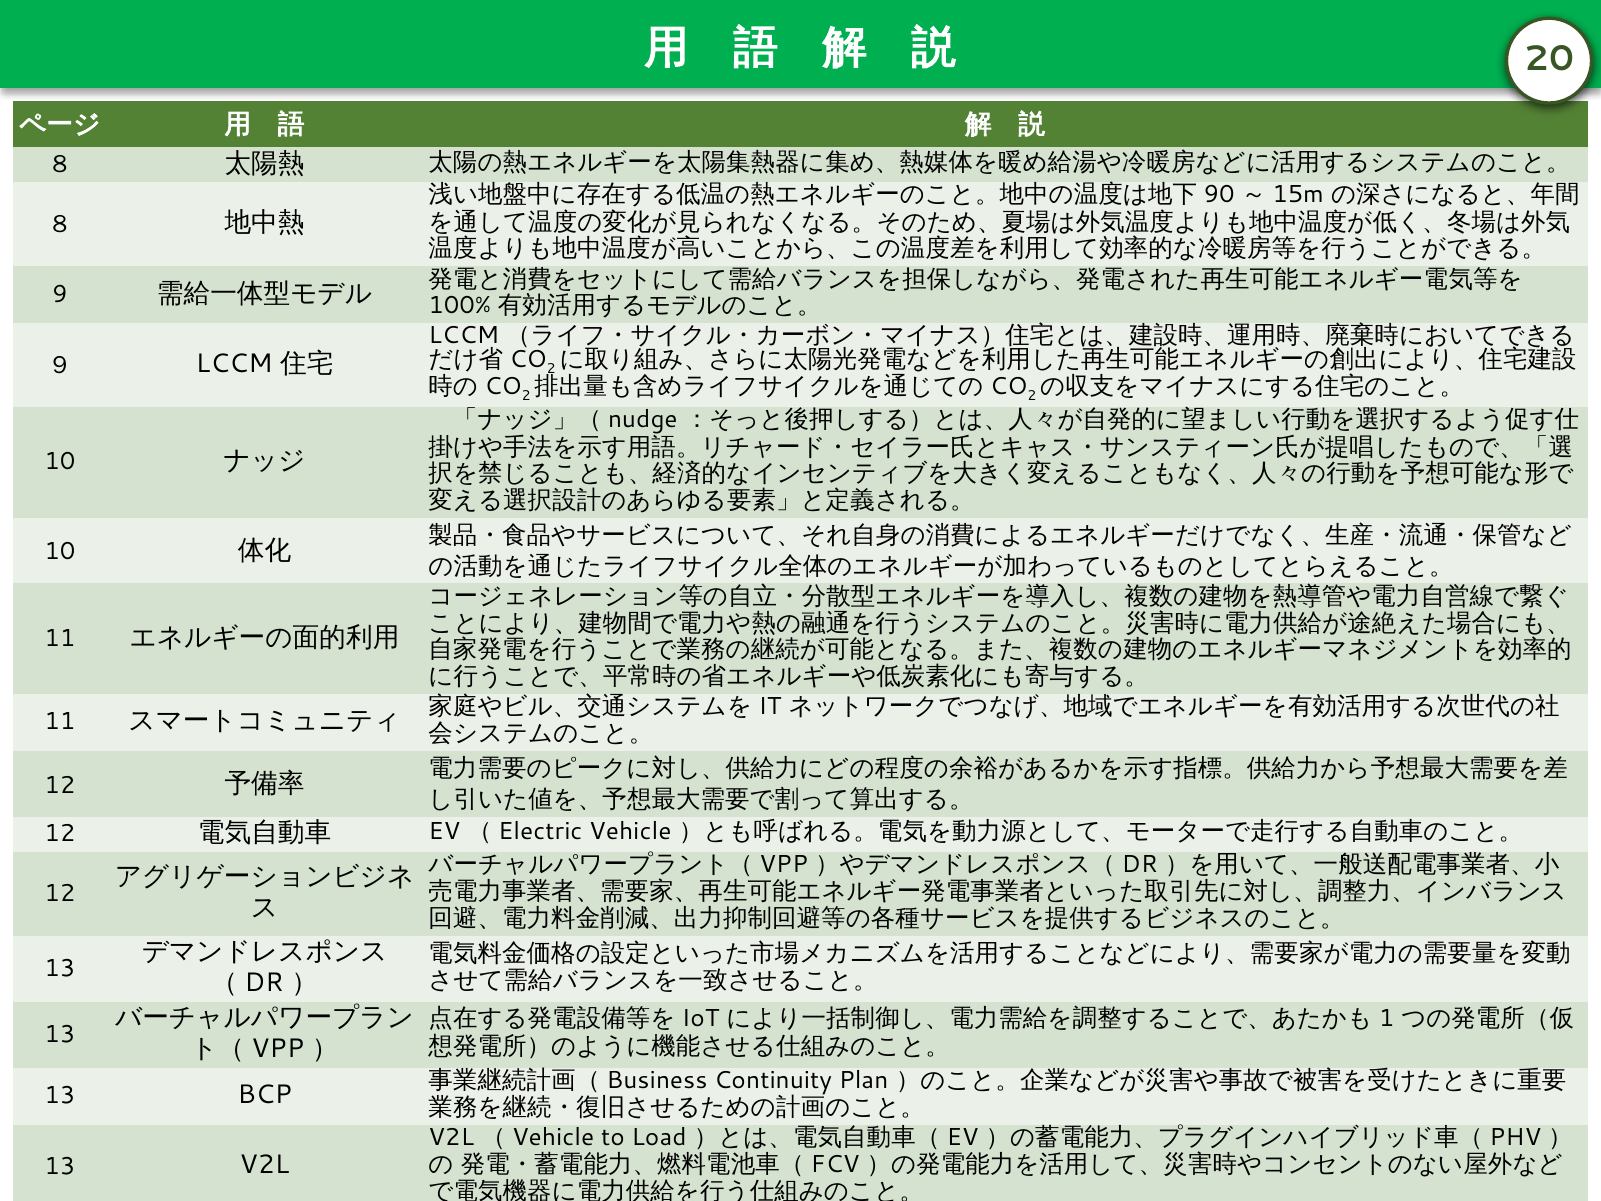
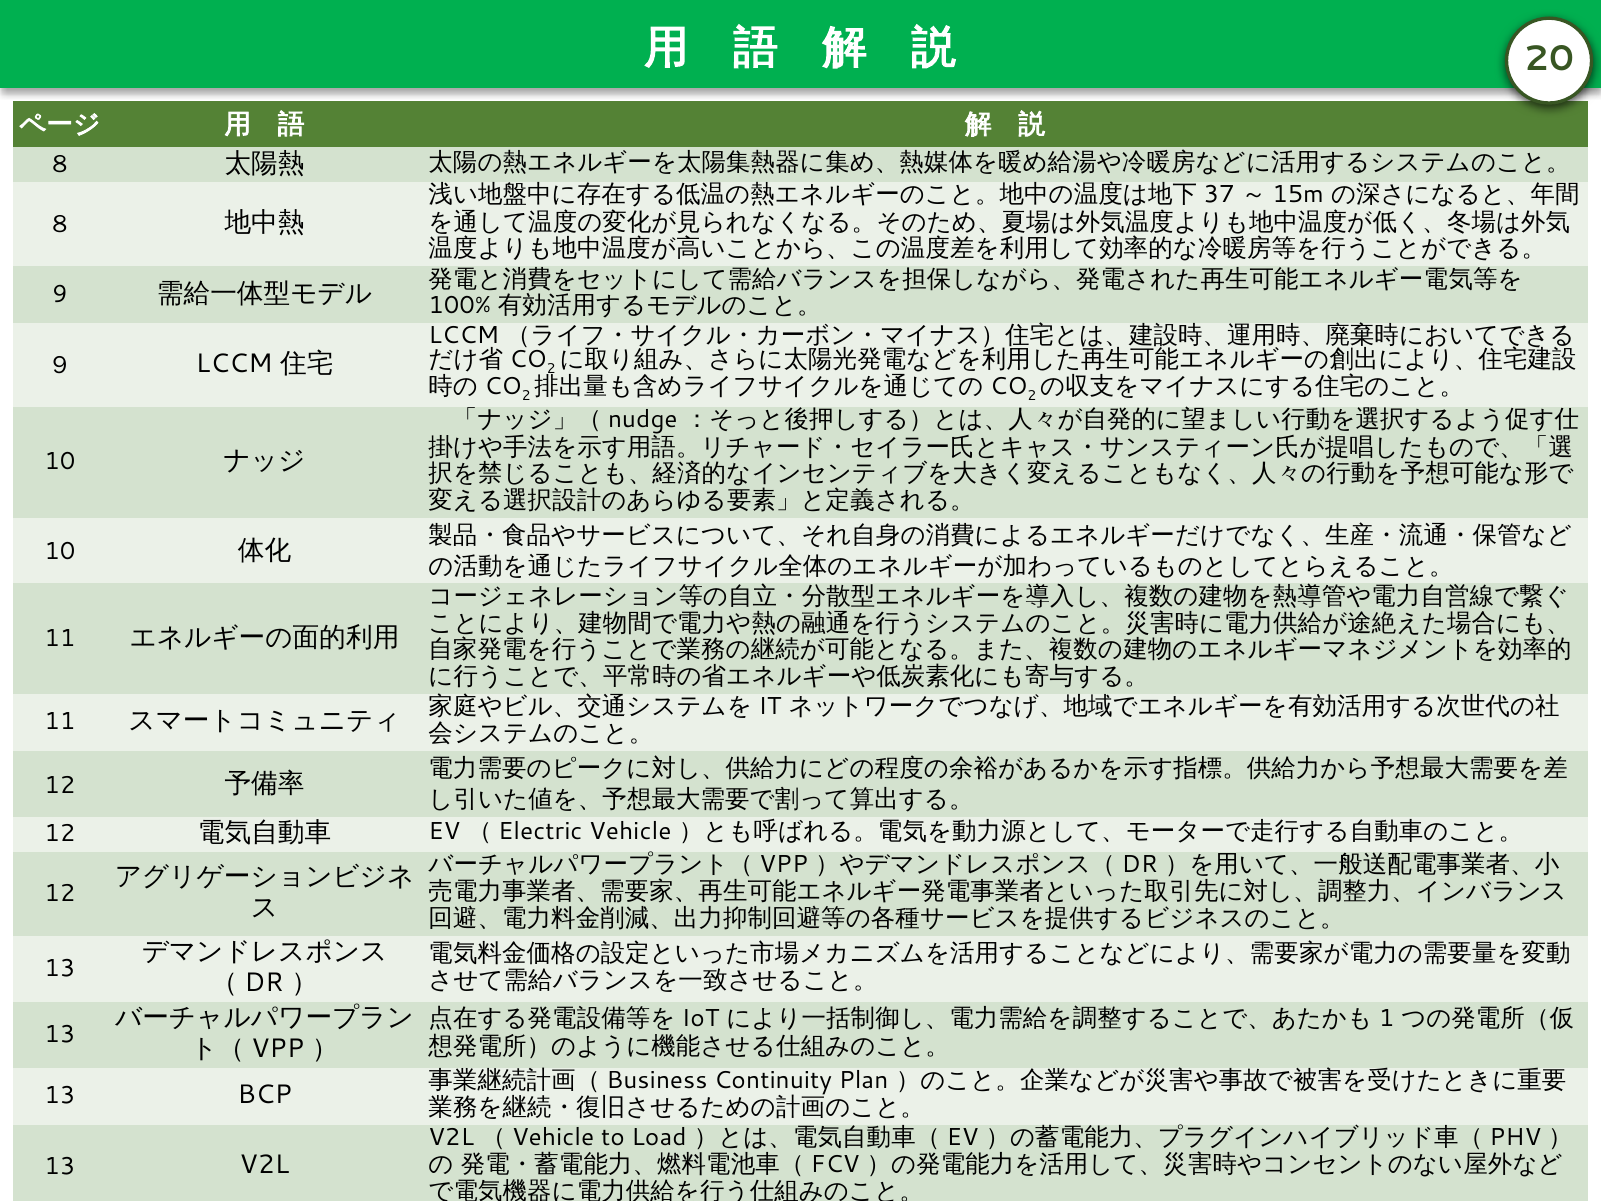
90: 90 -> 37
